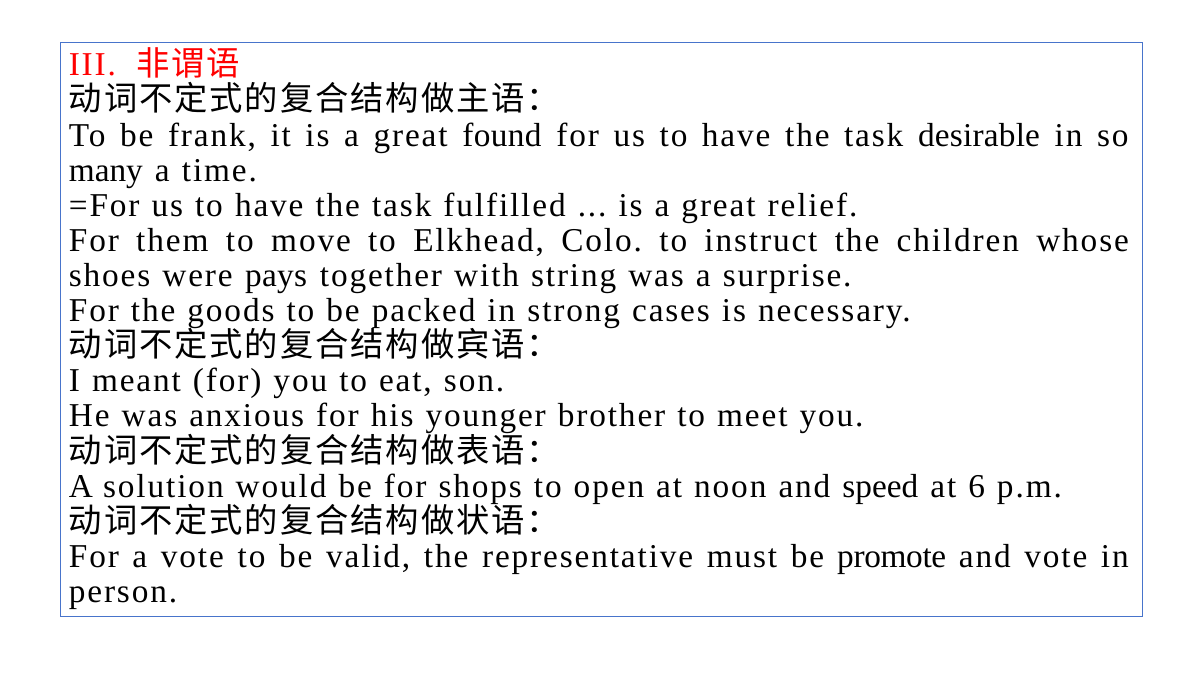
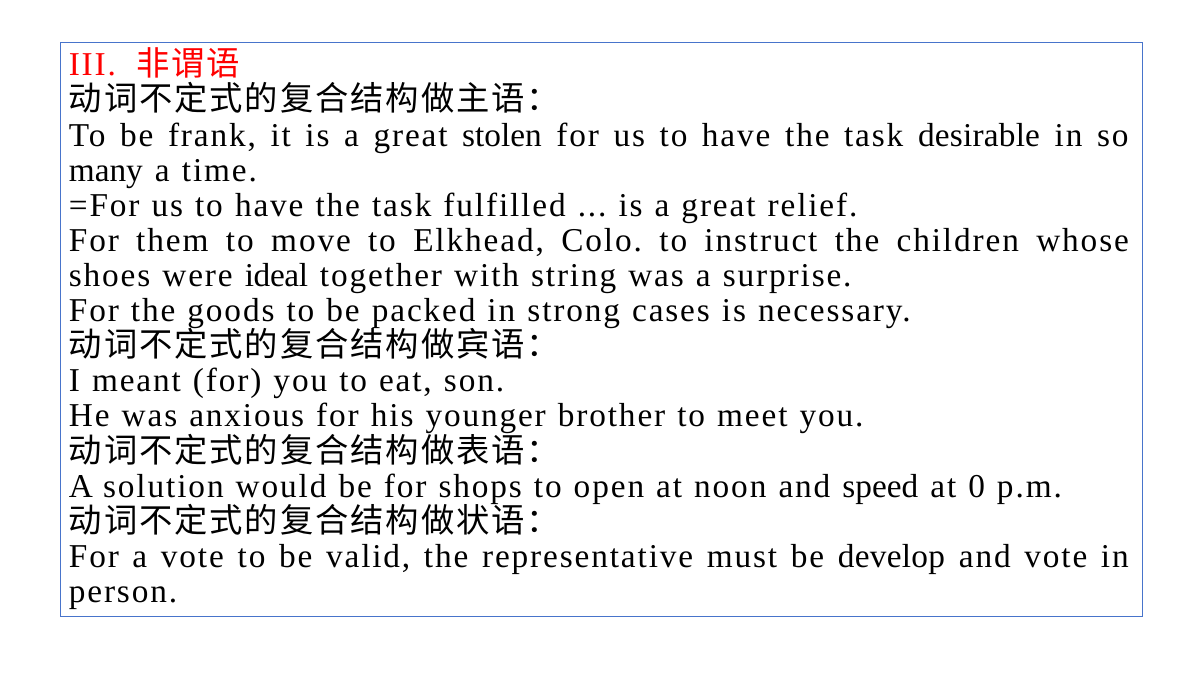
found: found -> stolen
pays: pays -> ideal
6: 6 -> 0
promote: promote -> develop
